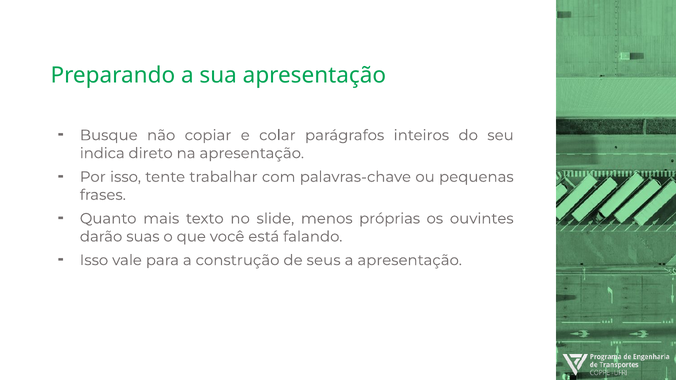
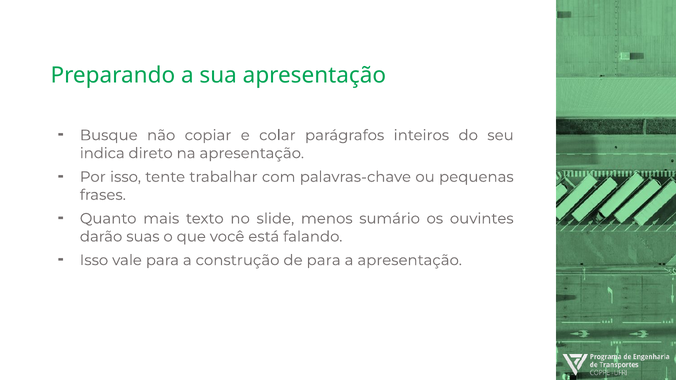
próprias: próprias -> sumário
de seus: seus -> para
